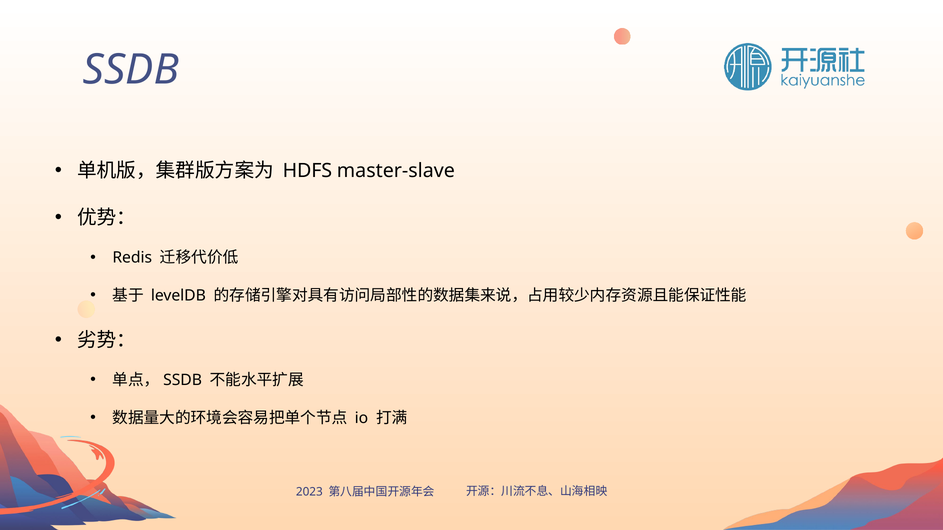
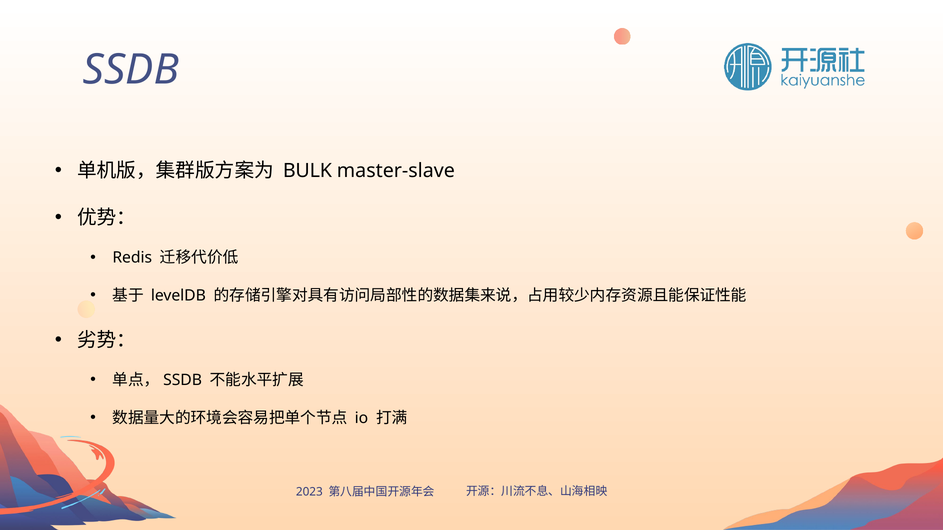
HDFS: HDFS -> BULK
